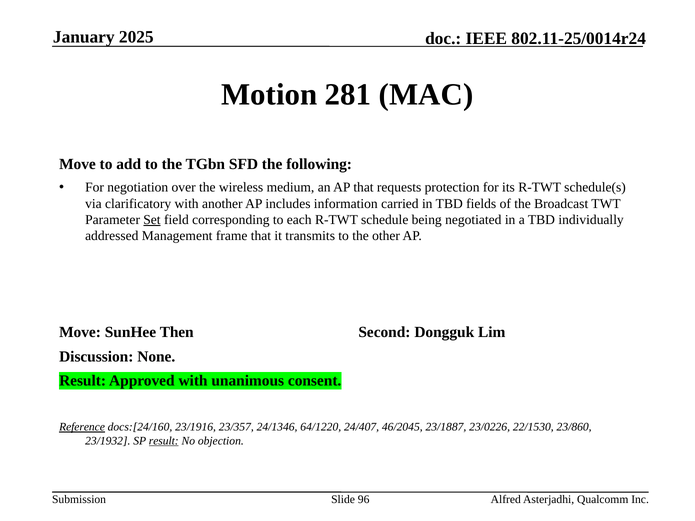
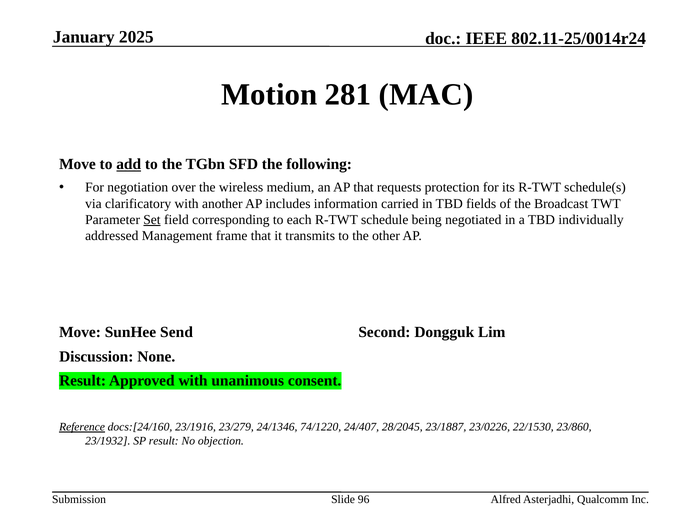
add underline: none -> present
Then: Then -> Send
23/357: 23/357 -> 23/279
64/1220: 64/1220 -> 74/1220
46/2045: 46/2045 -> 28/2045
result at (164, 441) underline: present -> none
